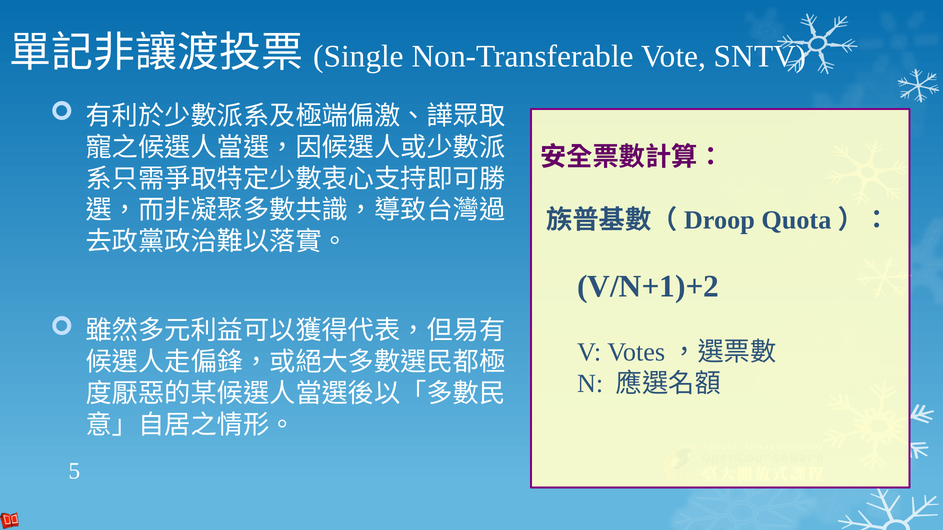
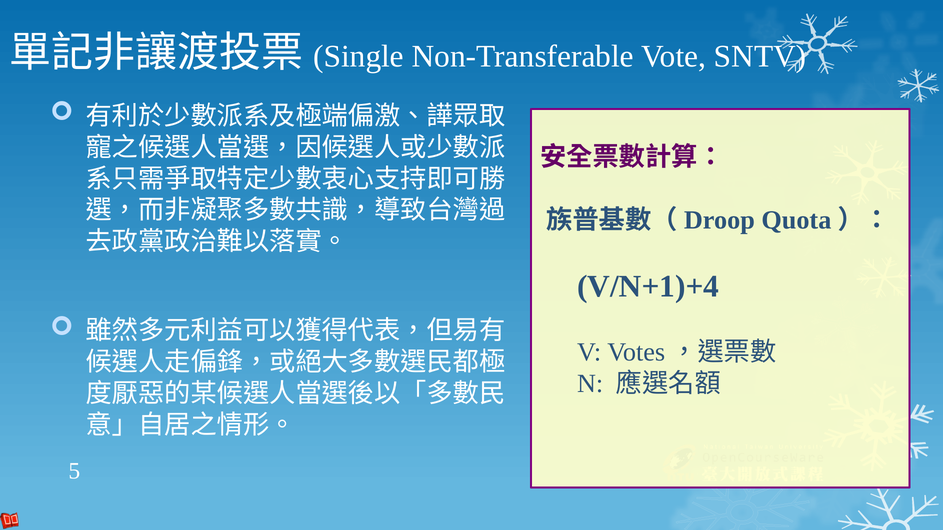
V/N+1)+2: V/N+1)+2 -> V/N+1)+4
